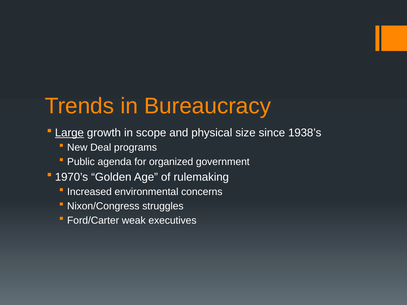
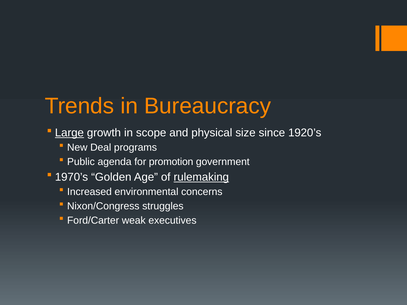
1938’s: 1938’s -> 1920’s
organized: organized -> promotion
rulemaking underline: none -> present
